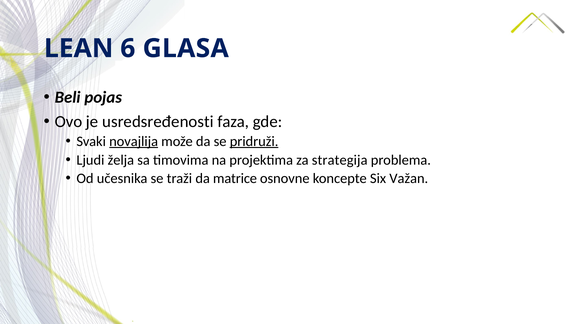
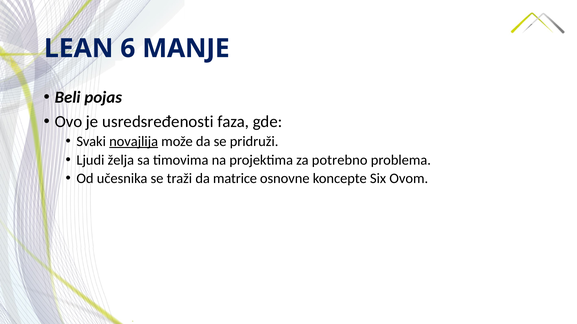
GLASA: GLASA -> MANJE
pridruži underline: present -> none
strategija: strategija -> potrebno
Važan: Važan -> Ovom
